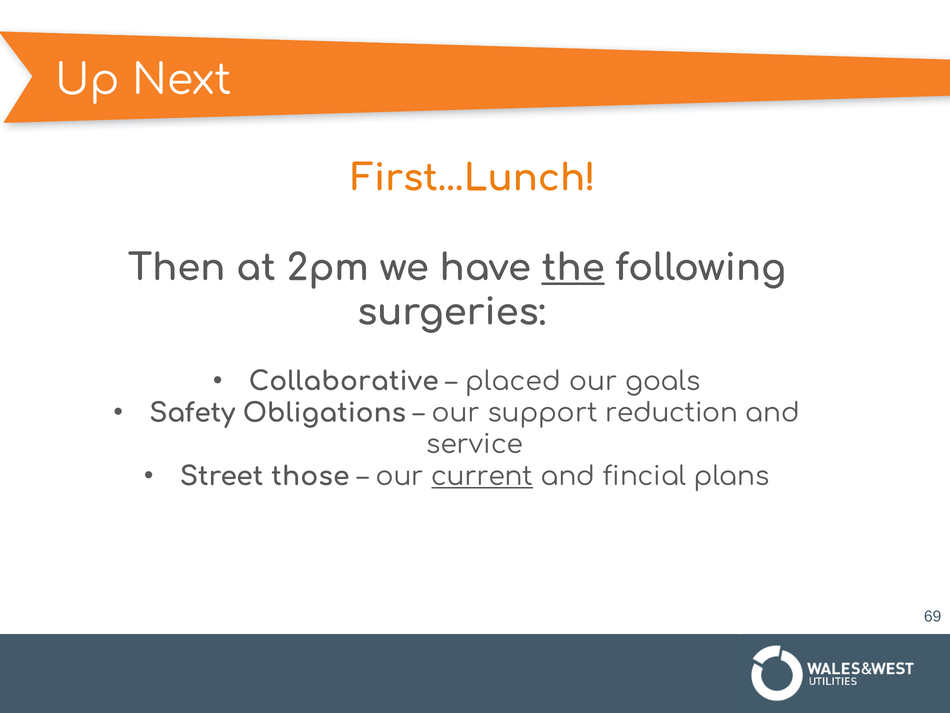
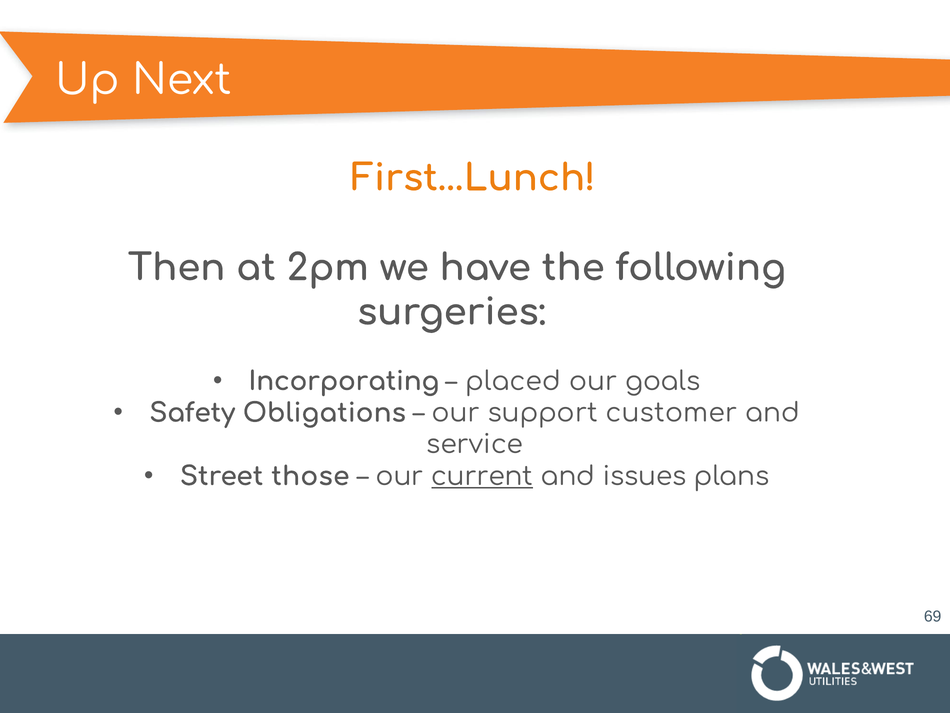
the underline: present -> none
Collaborative: Collaborative -> Incorporating
reduction: reduction -> customer
fincial: fincial -> issues
